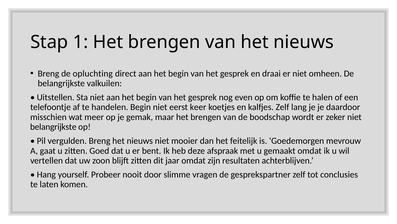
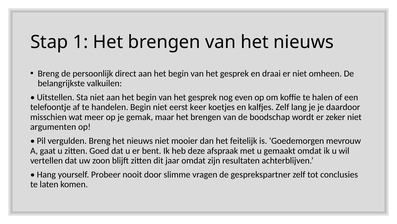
opluchting: opluchting -> persoonlijk
belangrijkste at (53, 127): belangrijkste -> argumenten
